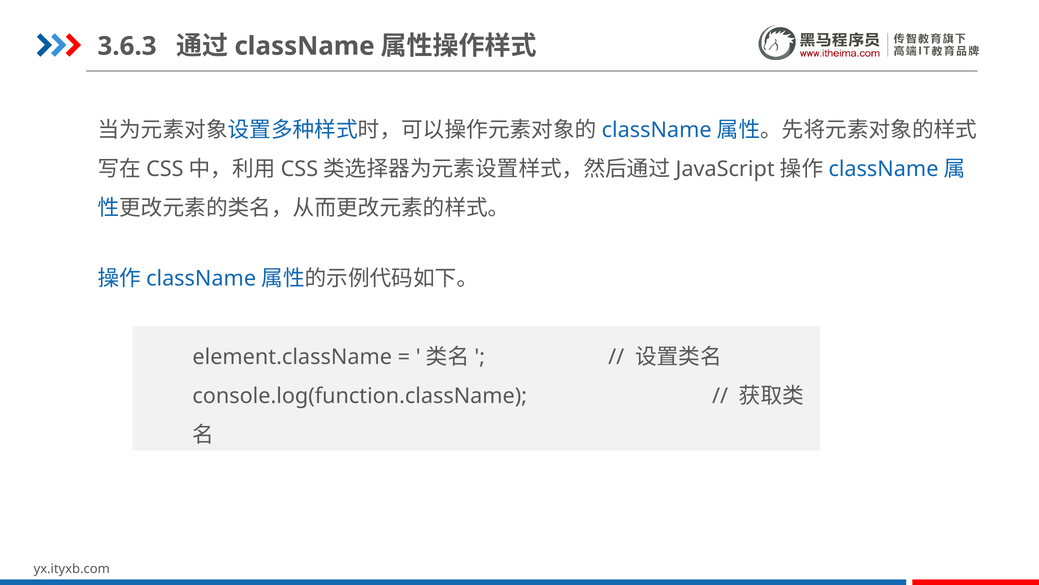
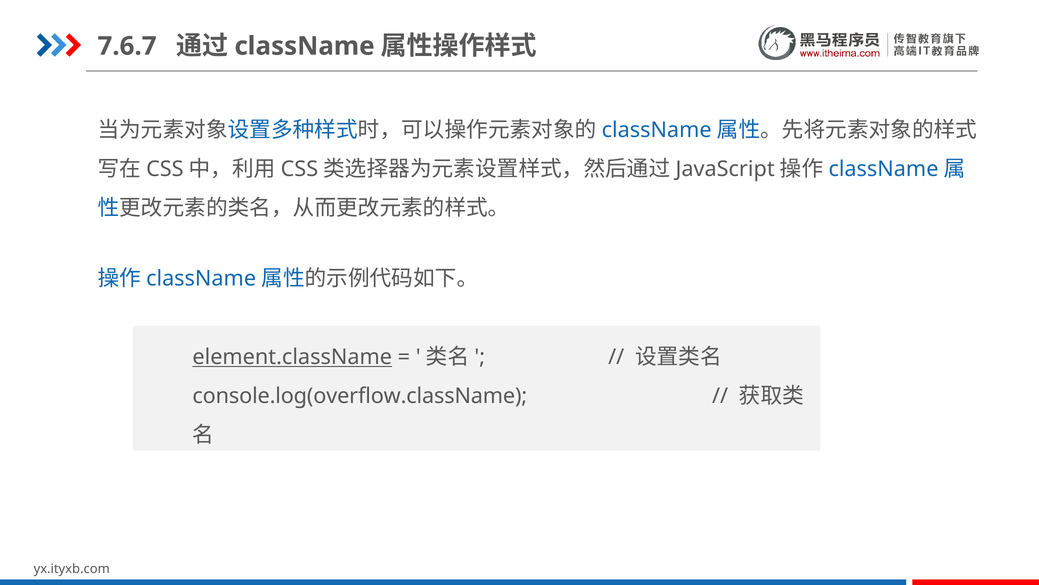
3.6.3: 3.6.3 -> 7.6.7
element.className underline: none -> present
console.log(function.className: console.log(function.className -> console.log(overflow.className
